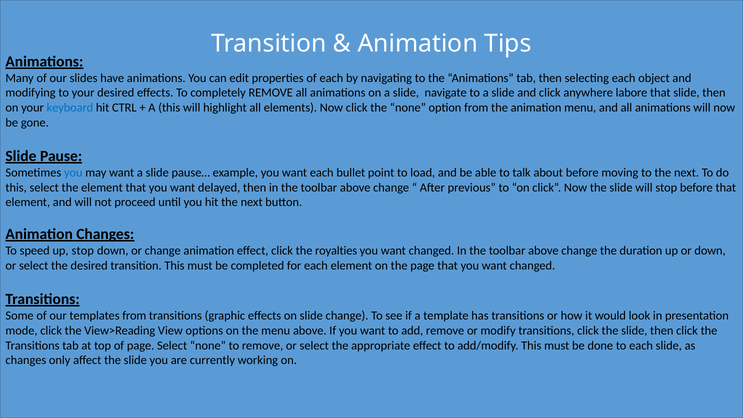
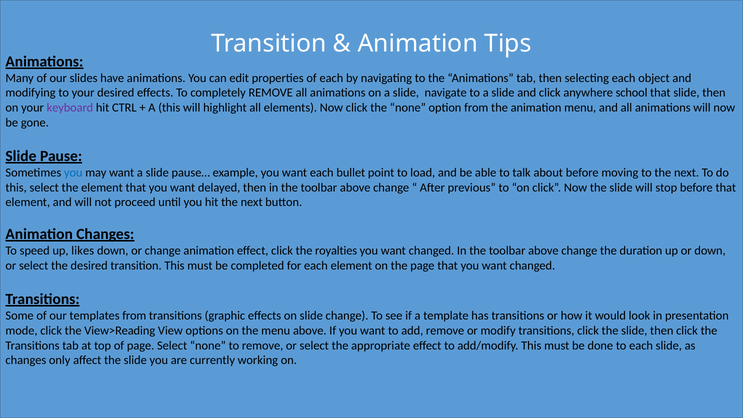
labore: labore -> school
keyboard colour: blue -> purple
up stop: stop -> likes
